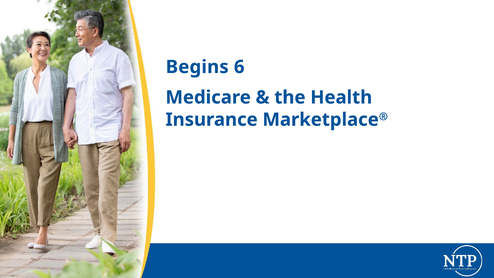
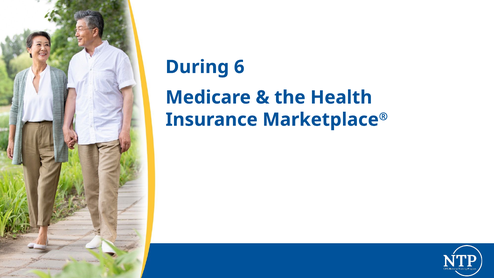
Begins: Begins -> During
